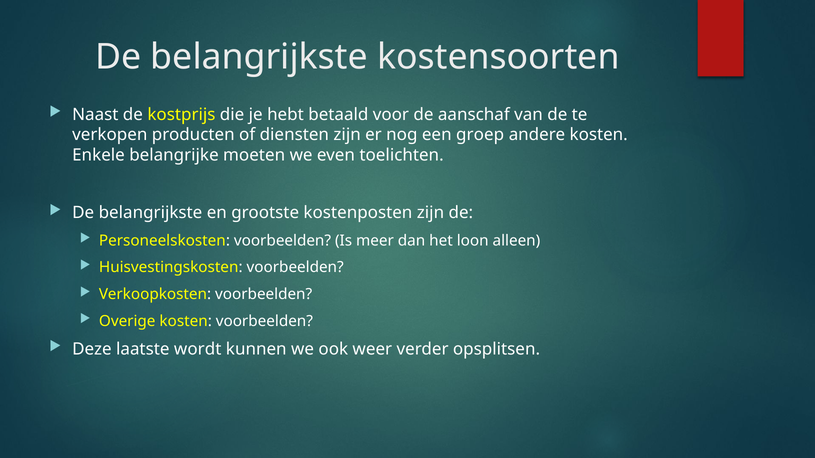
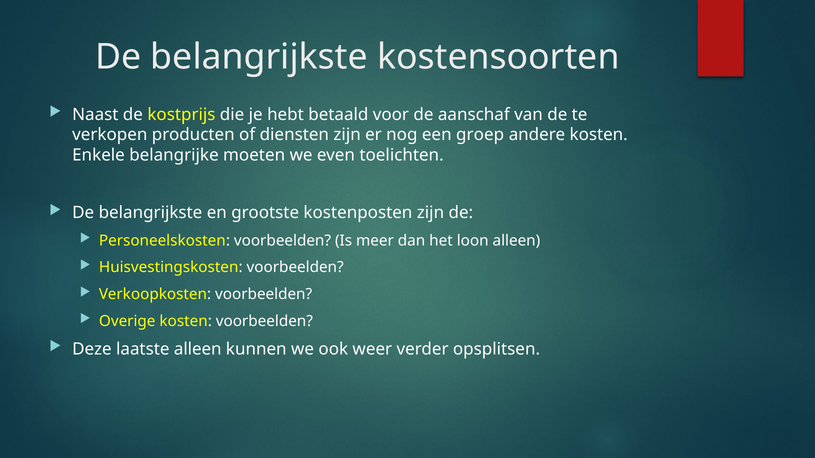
laatste wordt: wordt -> alleen
